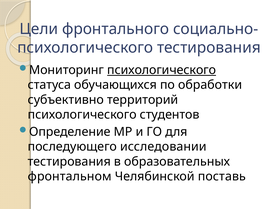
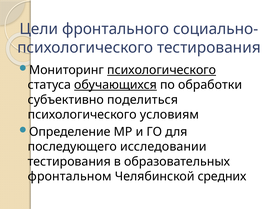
обучающихся underline: none -> present
территорий: территорий -> поделиться
студентов: студентов -> условиям
поставь: поставь -> средних
